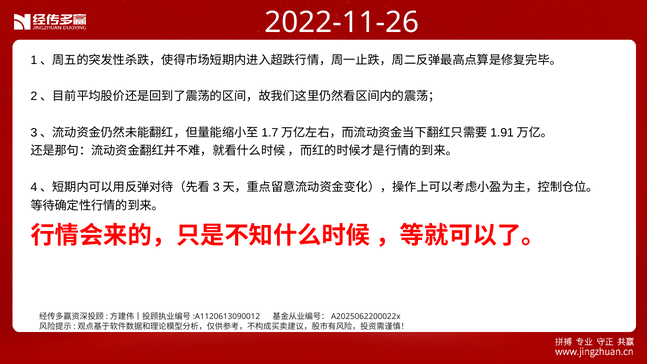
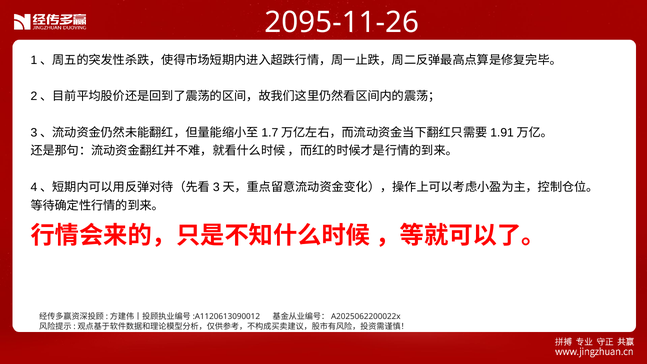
2022-11-26: 2022-11-26 -> 2095-11-26
